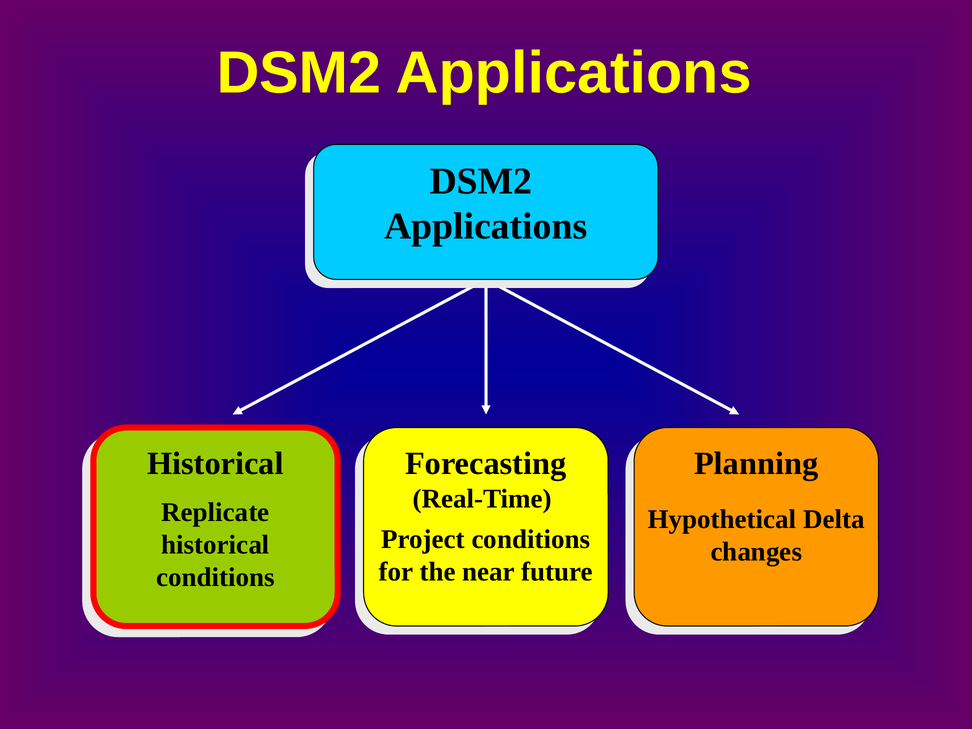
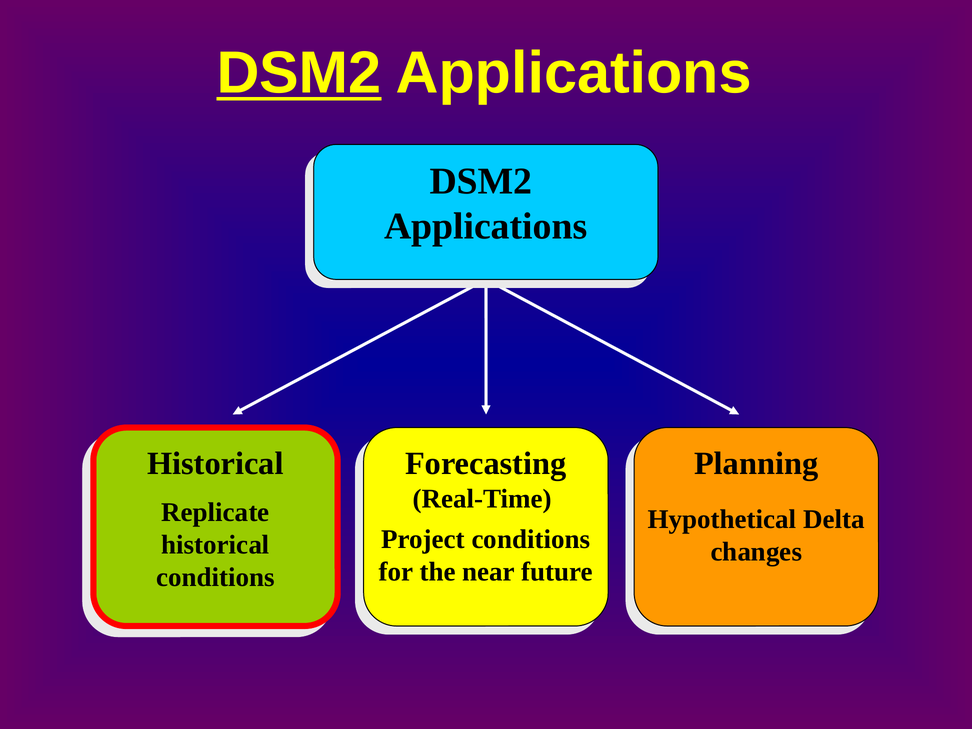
DSM2 at (299, 73) underline: none -> present
